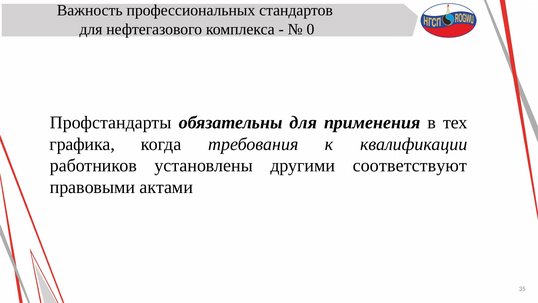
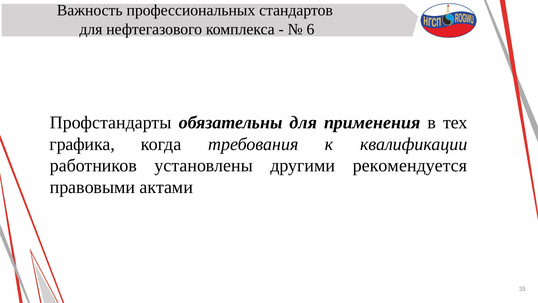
0: 0 -> 6
соответствуют: соответствуют -> рекомендуется
